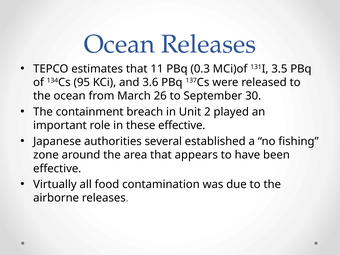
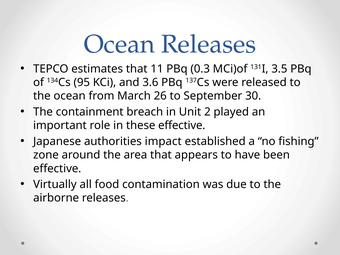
several: several -> impact
